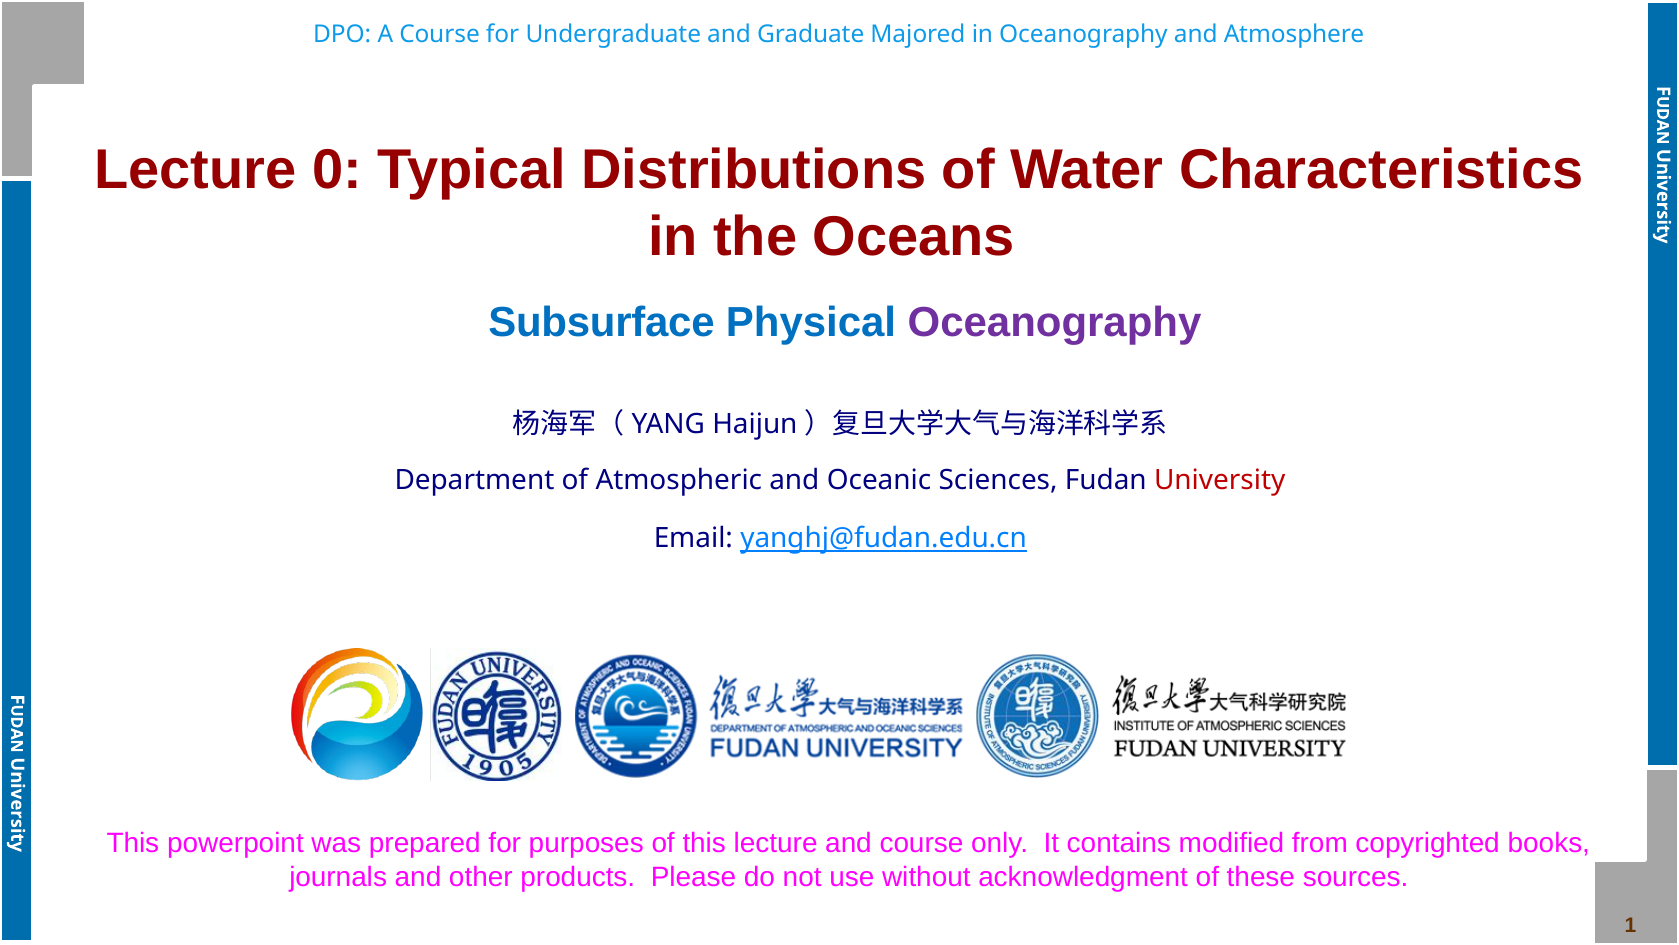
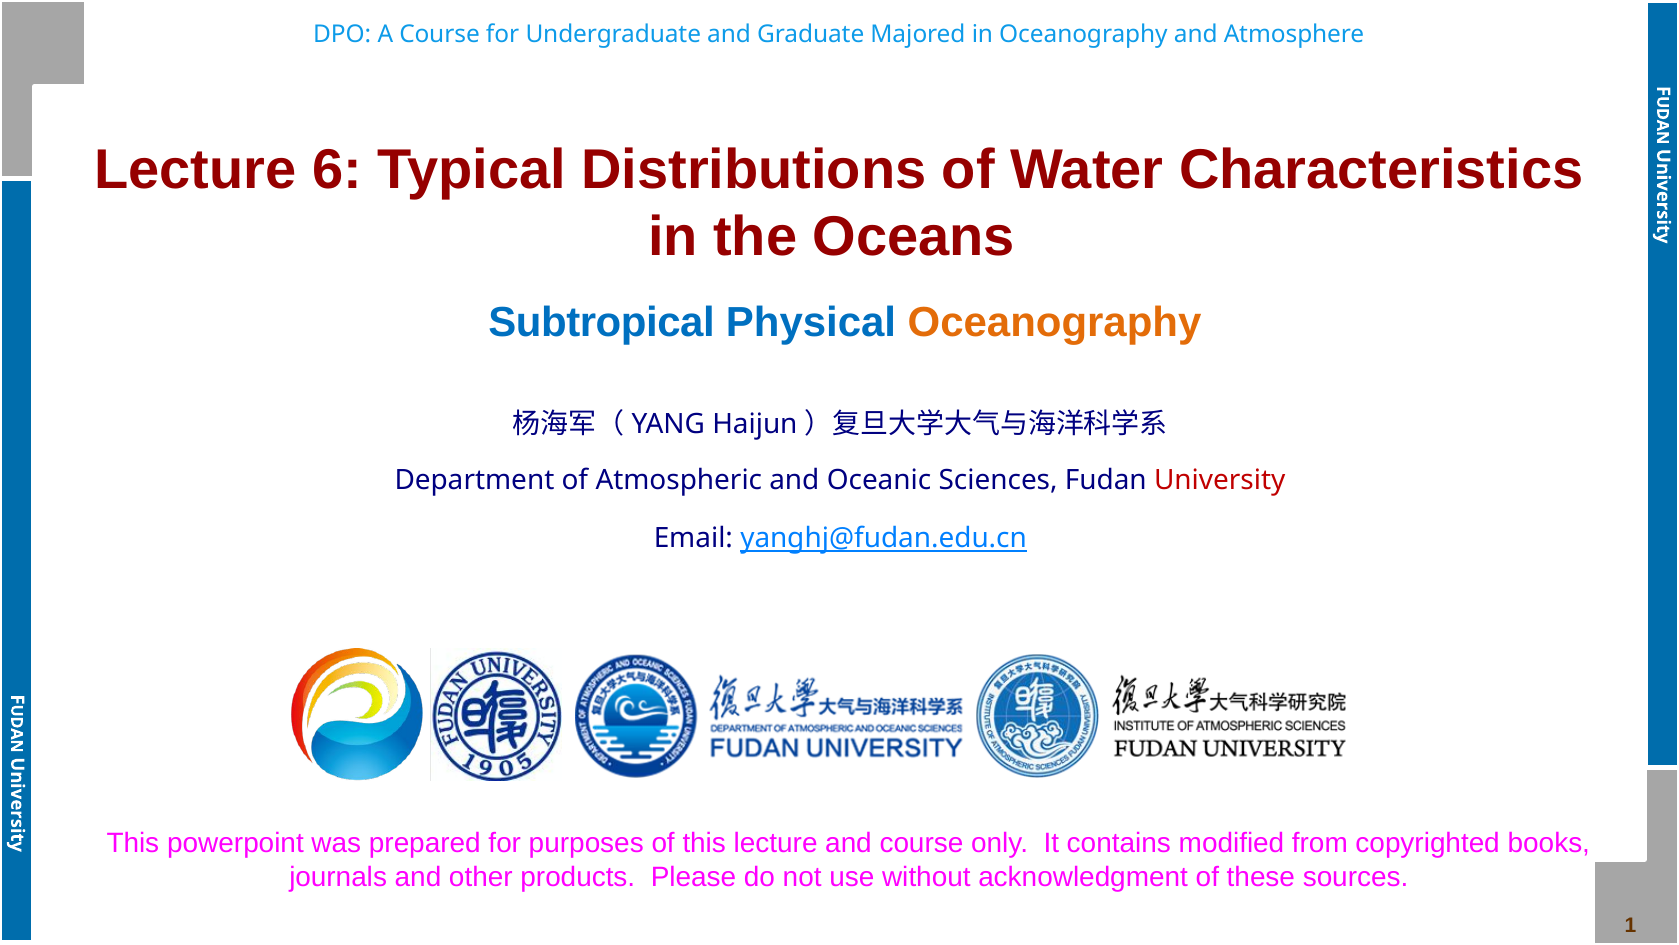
0: 0 -> 6
Subsurface: Subsurface -> Subtropical
Oceanography at (1055, 322) colour: purple -> orange
